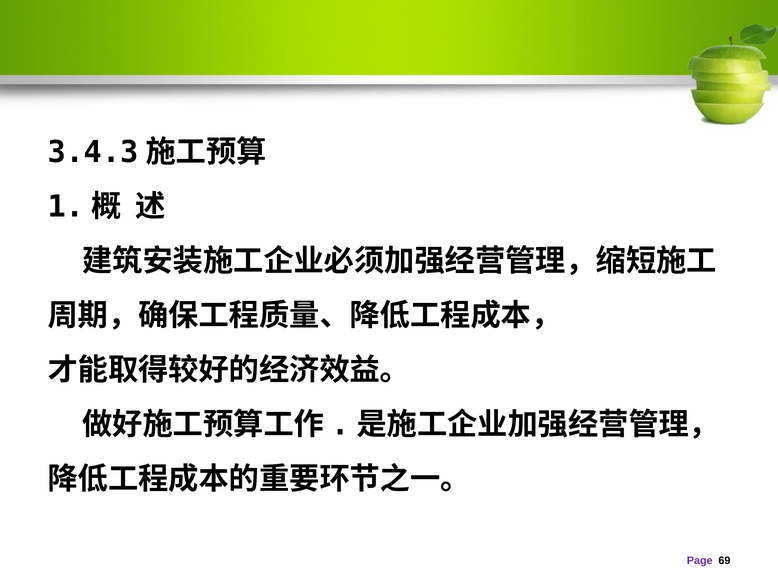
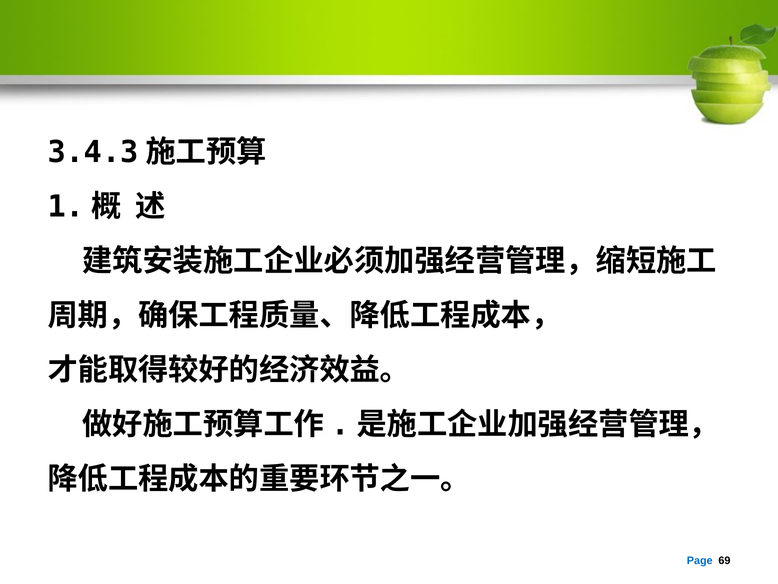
Page colour: purple -> blue
